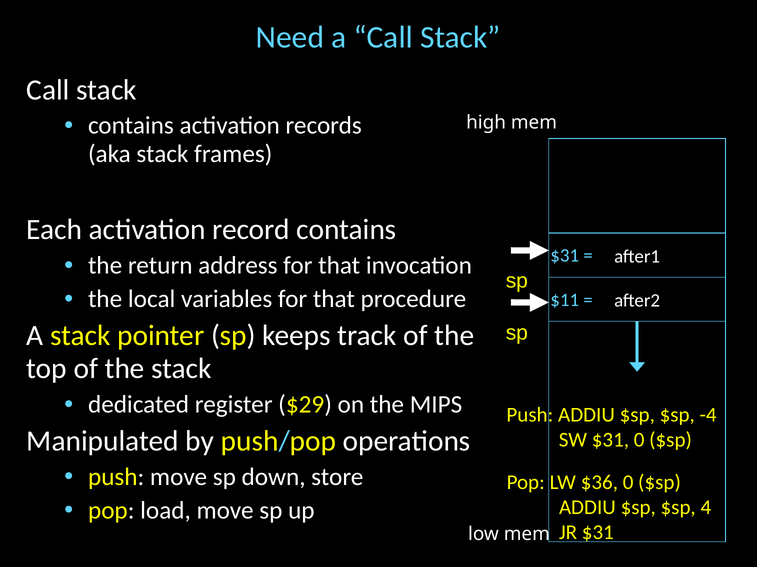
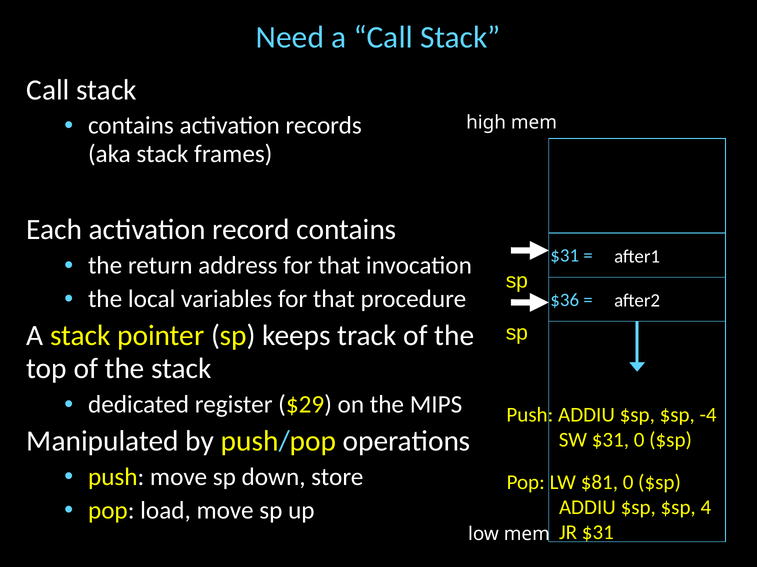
$11: $11 -> $36
$36: $36 -> $81
